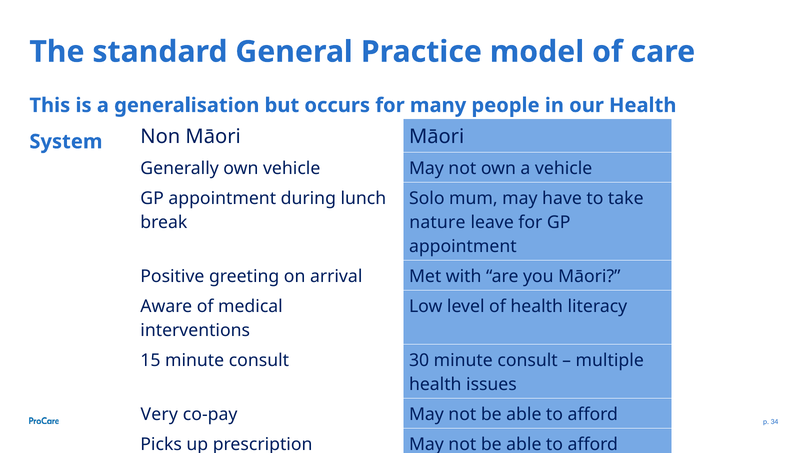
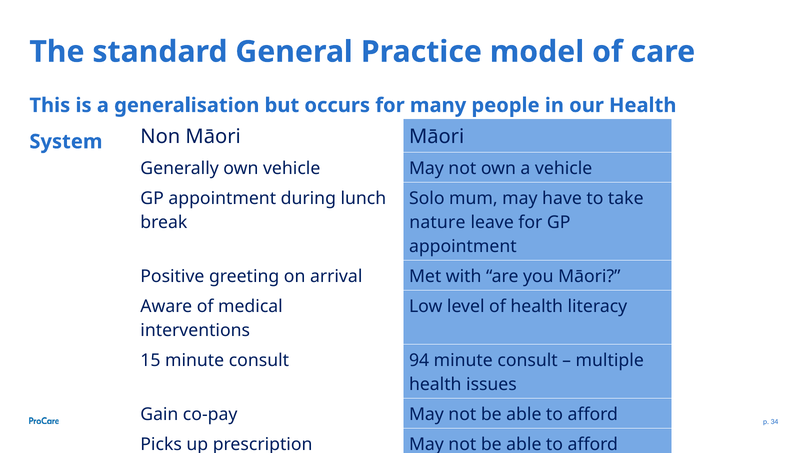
30: 30 -> 94
Very: Very -> Gain
